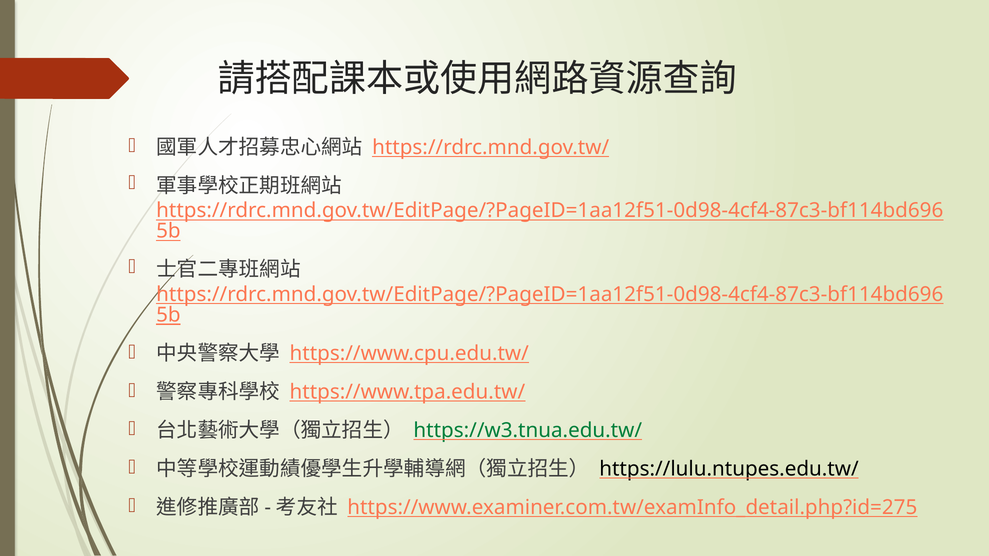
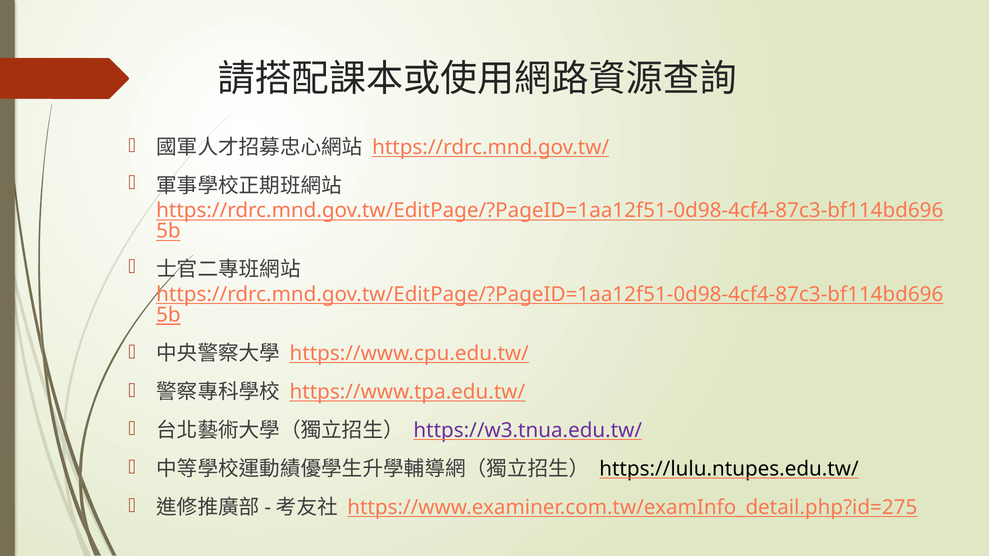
https://w3.tnua.edu.tw/ colour: green -> purple
